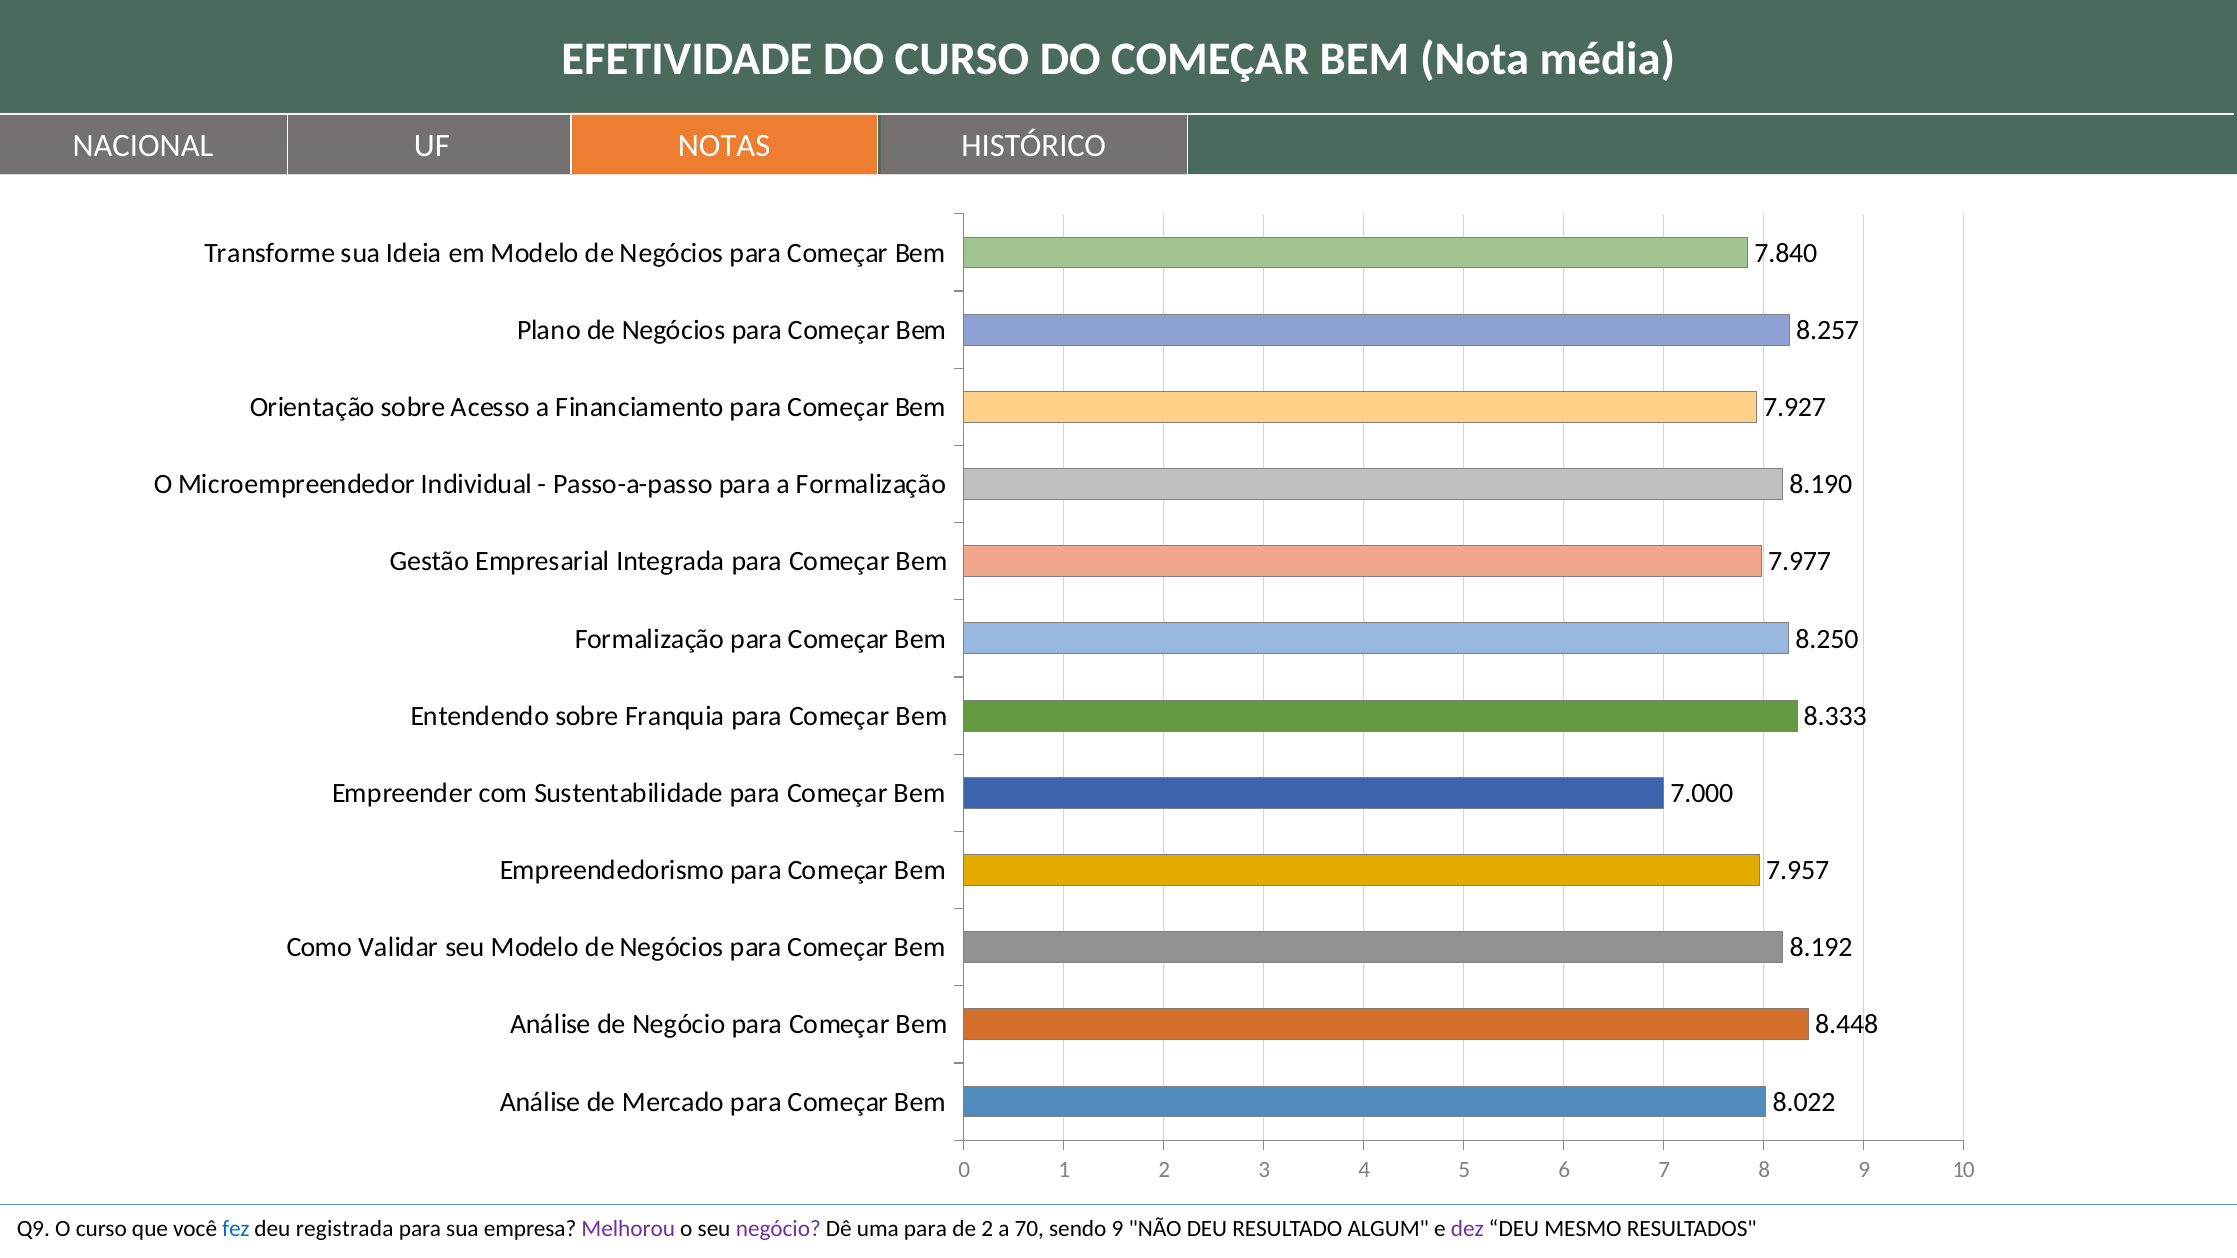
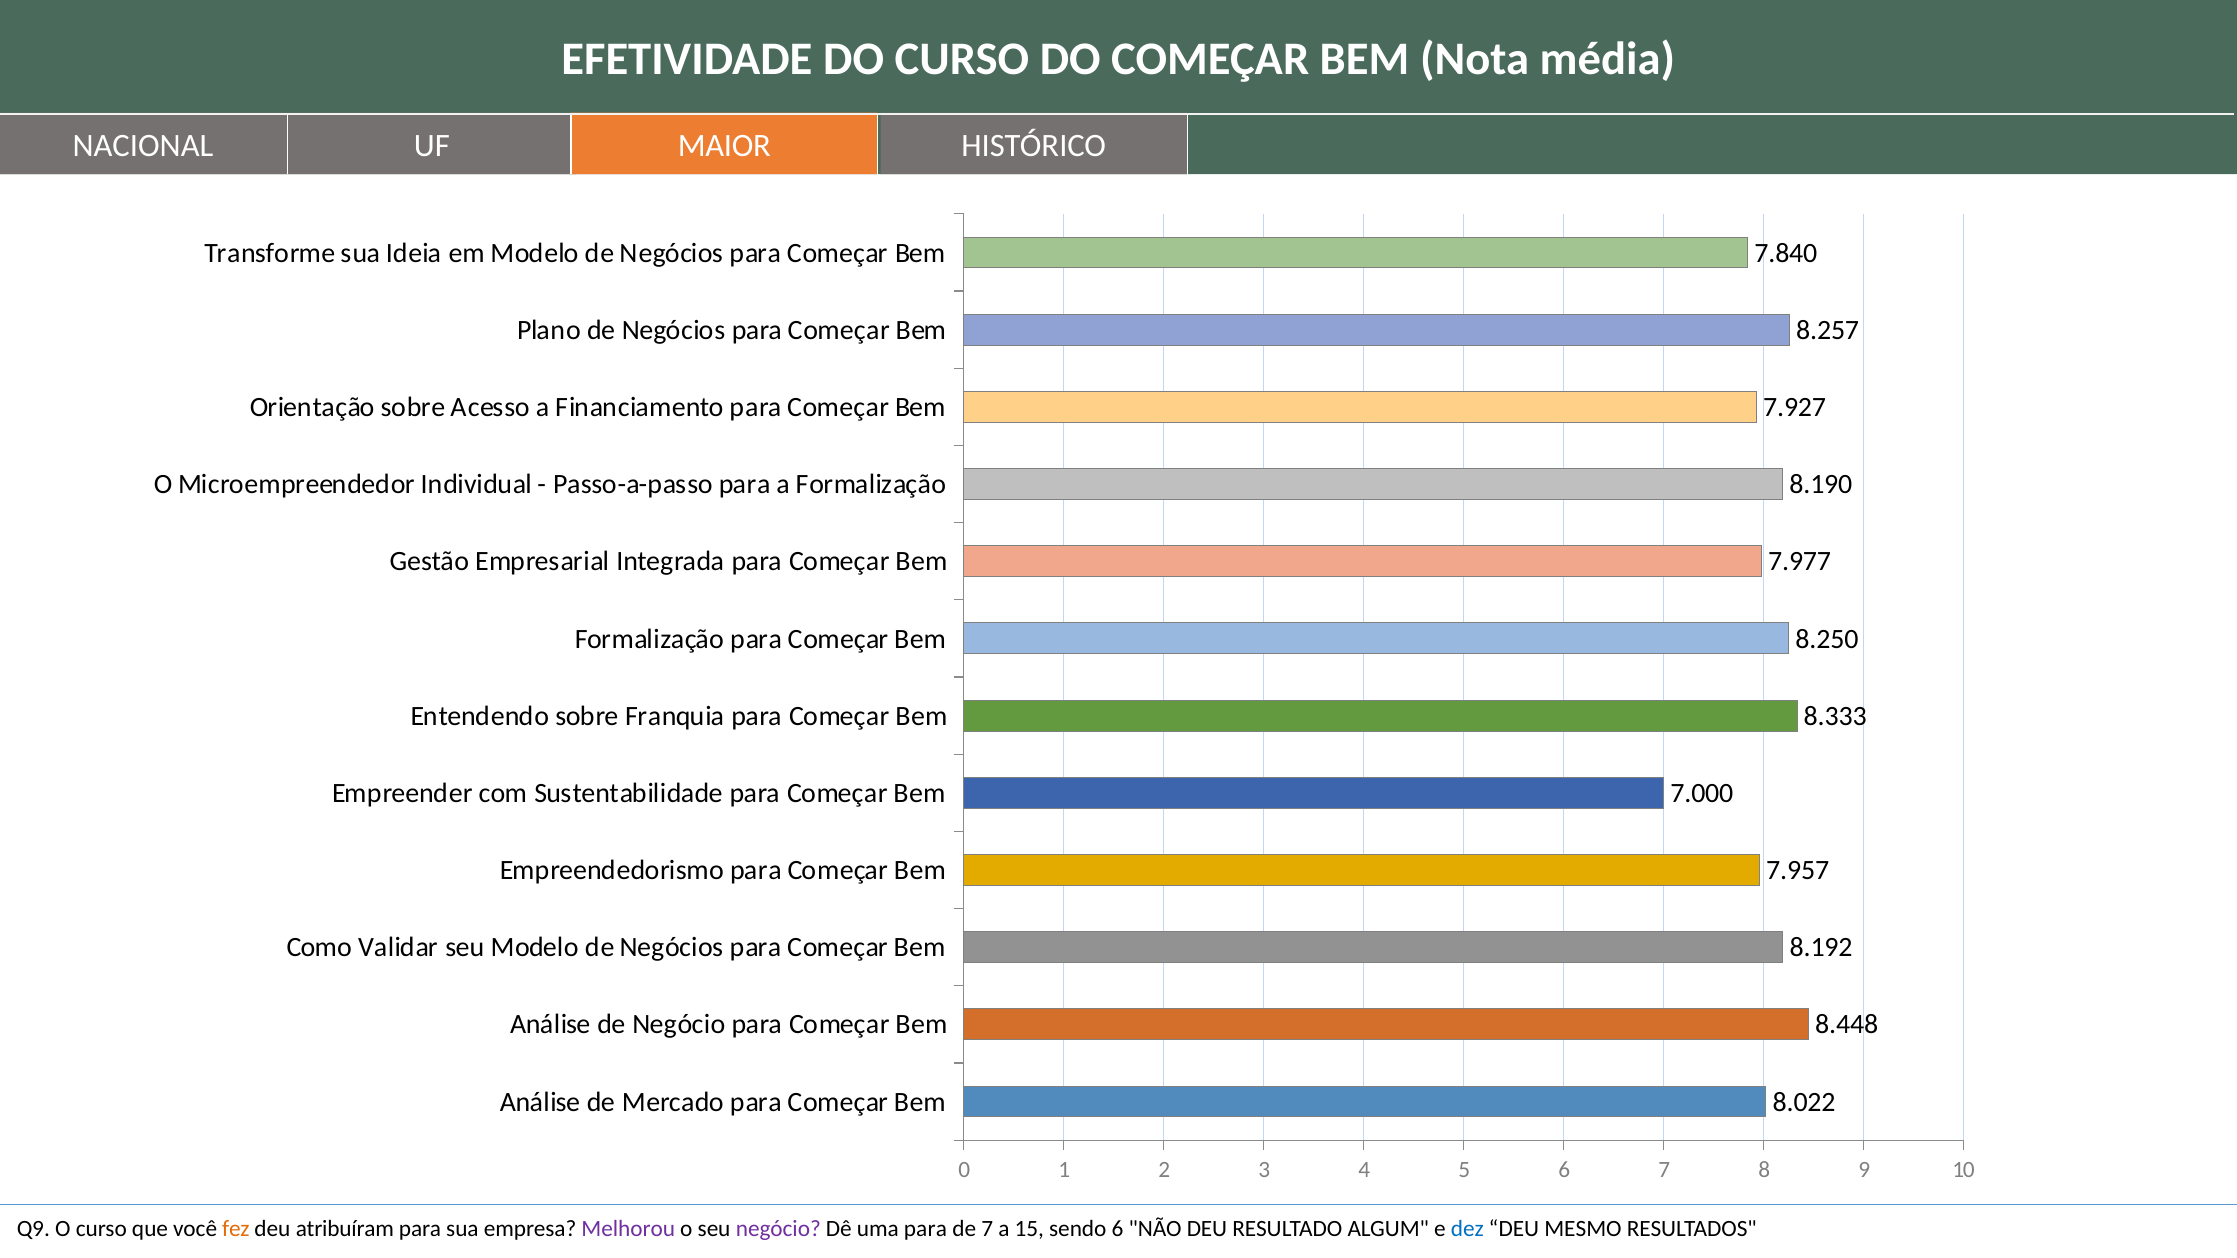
NOTAS: NOTAS -> MAIOR
fez colour: blue -> orange
registrada: registrada -> atribuíram
de 2: 2 -> 7
70: 70 -> 15
sendo 9: 9 -> 6
dez colour: purple -> blue
